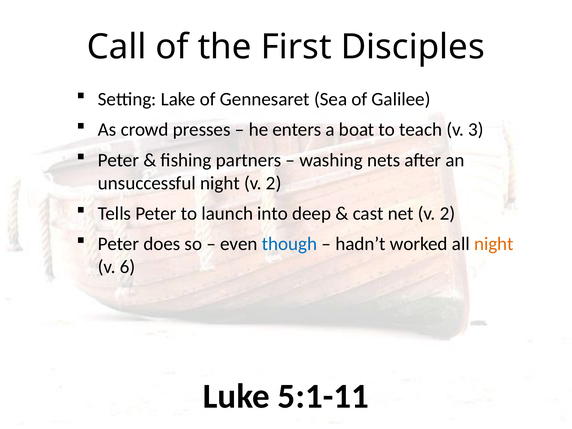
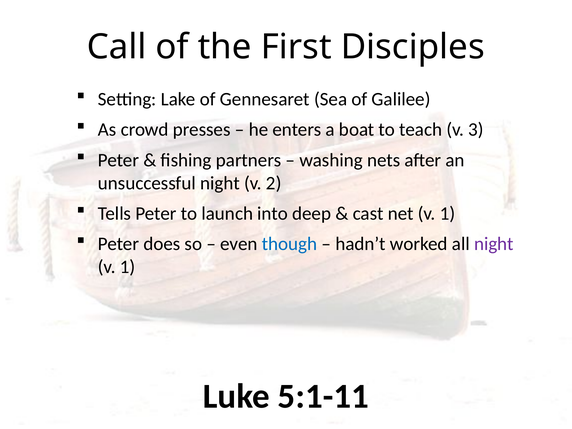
net v 2: 2 -> 1
night at (494, 244) colour: orange -> purple
6 at (128, 267): 6 -> 1
